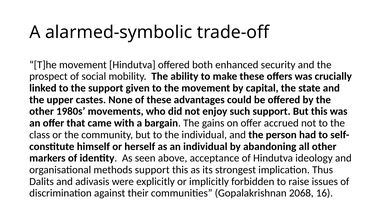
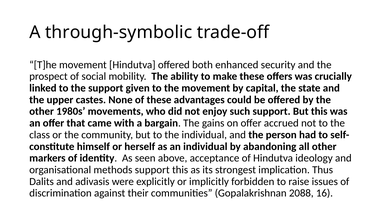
alarmed-symbolic: alarmed-symbolic -> through-symbolic
2068: 2068 -> 2088
